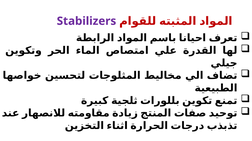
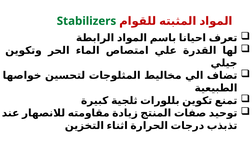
Stabilizers colour: purple -> green
